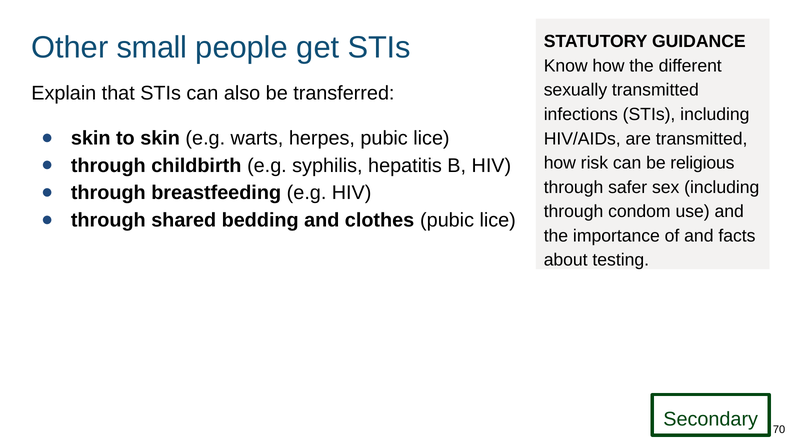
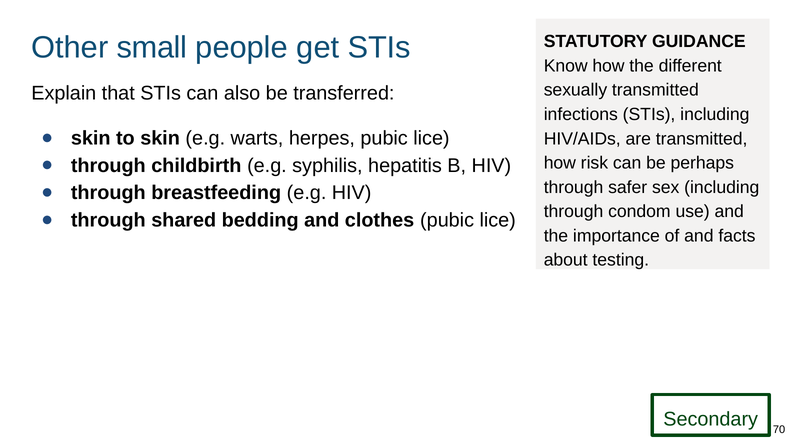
religious: religious -> perhaps
